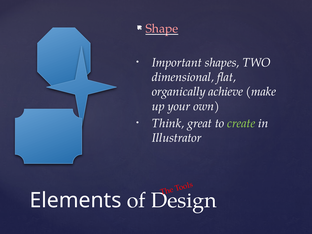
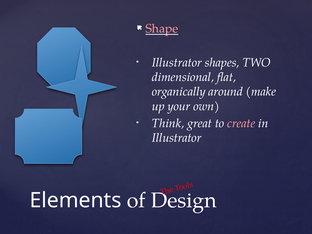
Important at (177, 63): Important -> Illustrator
achieve: achieve -> around
create colour: light green -> pink
